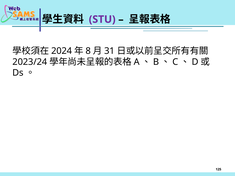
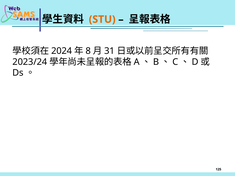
STU colour: purple -> orange
